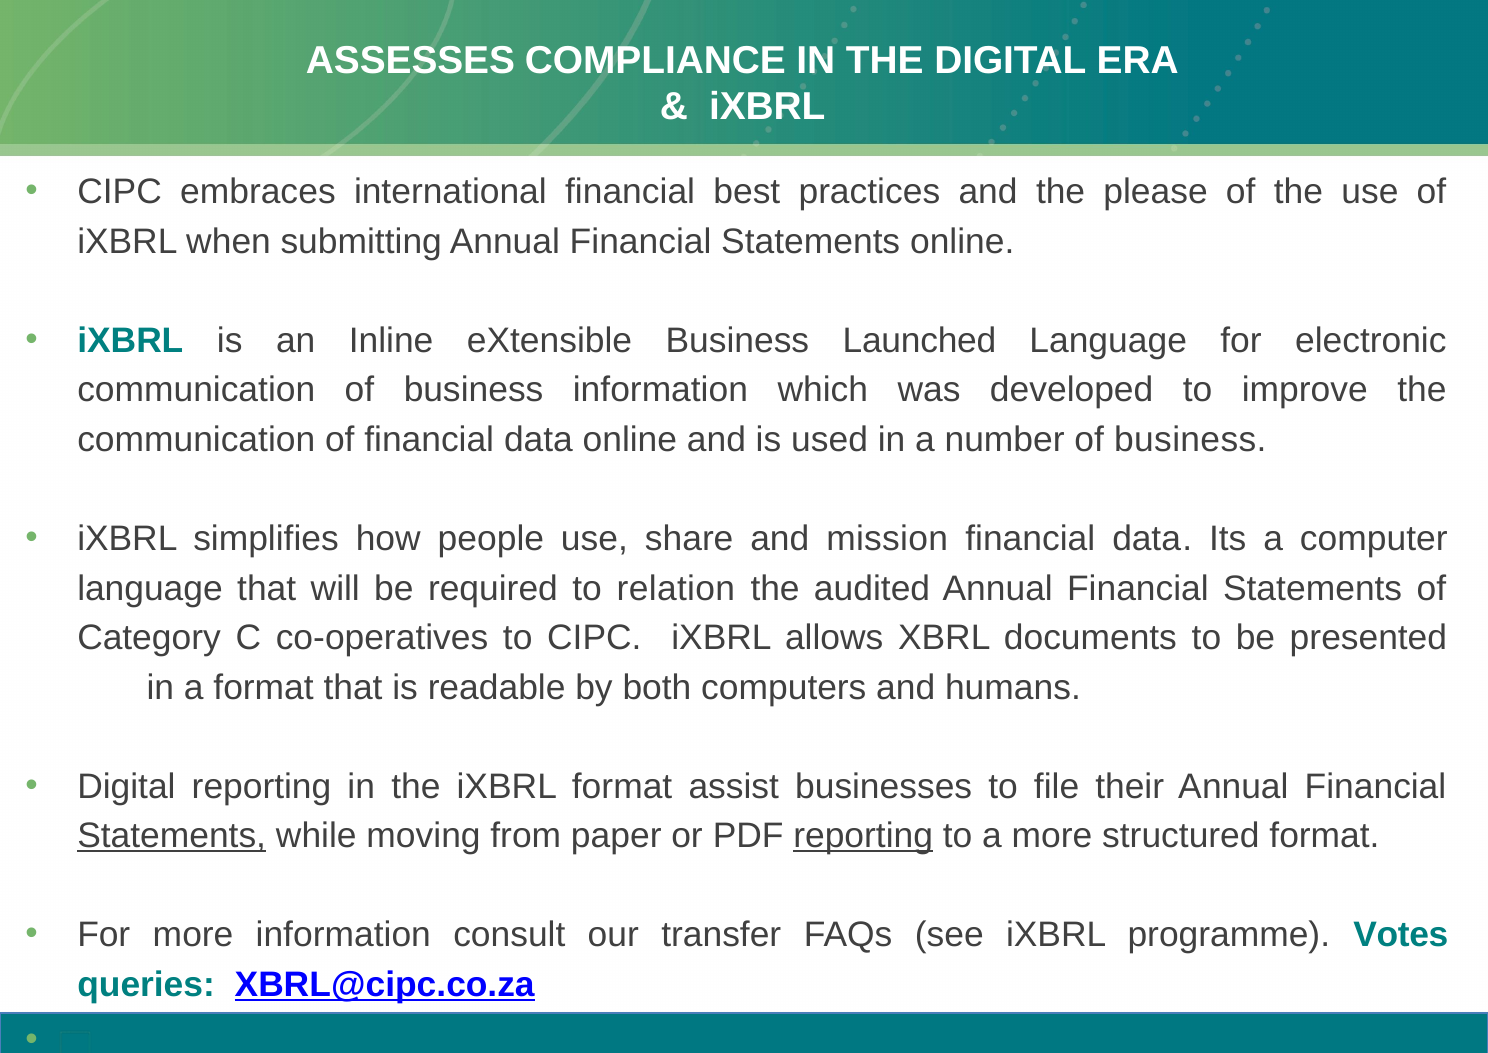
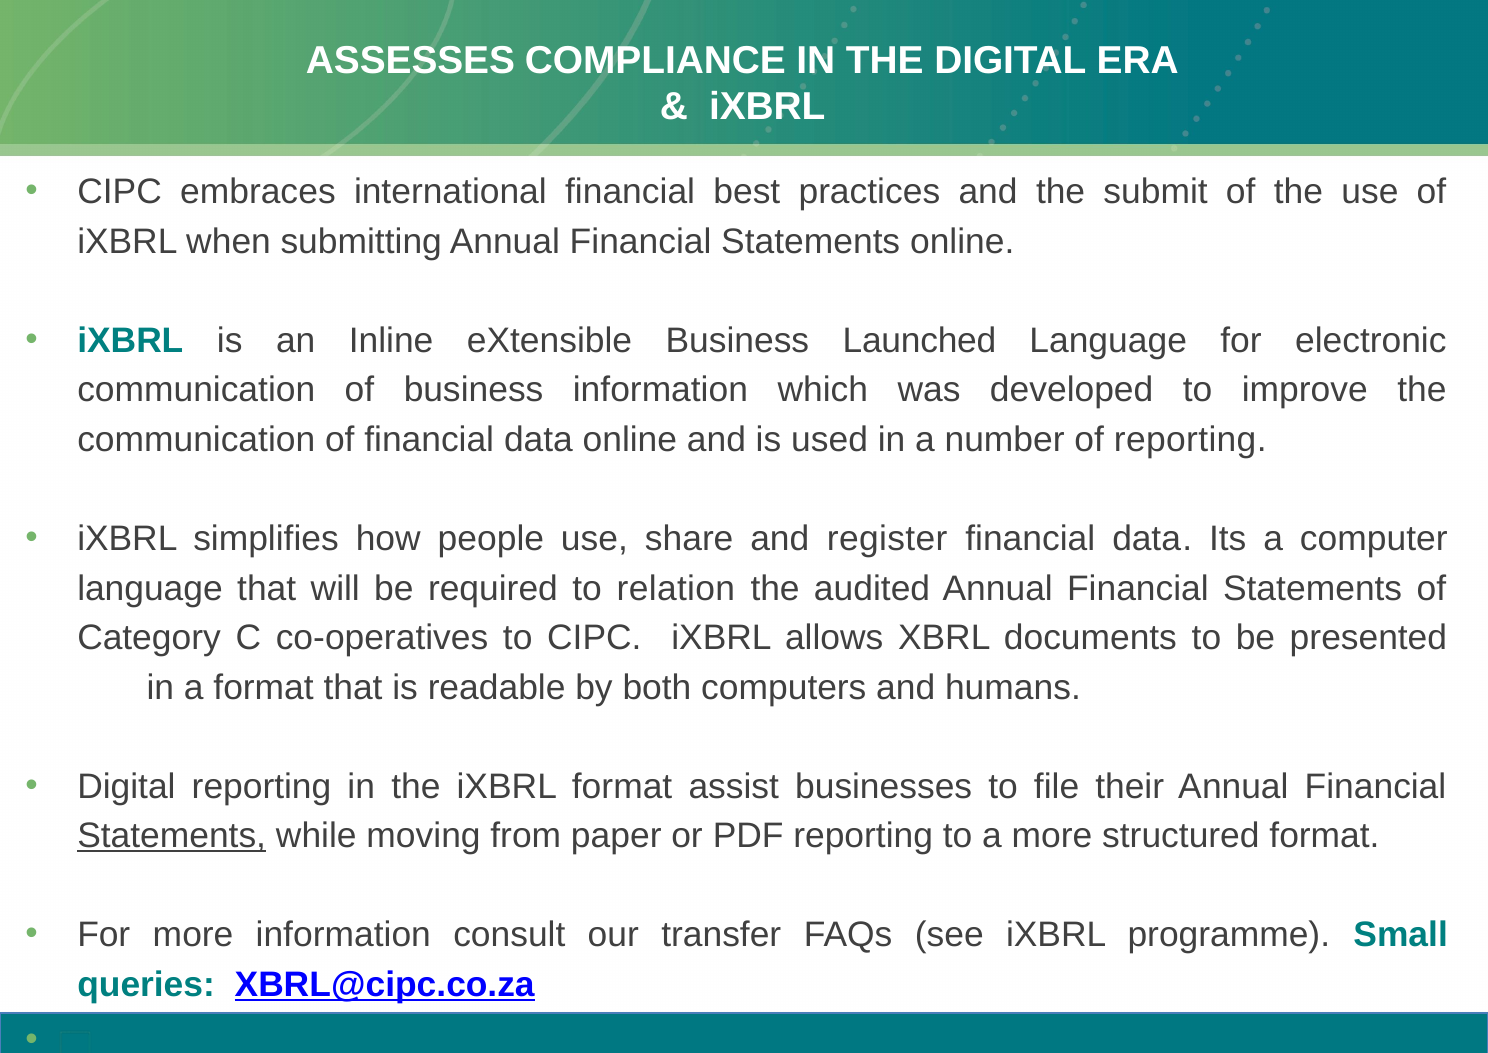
please: please -> submit
number of business: business -> reporting
mission: mission -> register
reporting at (863, 836) underline: present -> none
Votes: Votes -> Small
